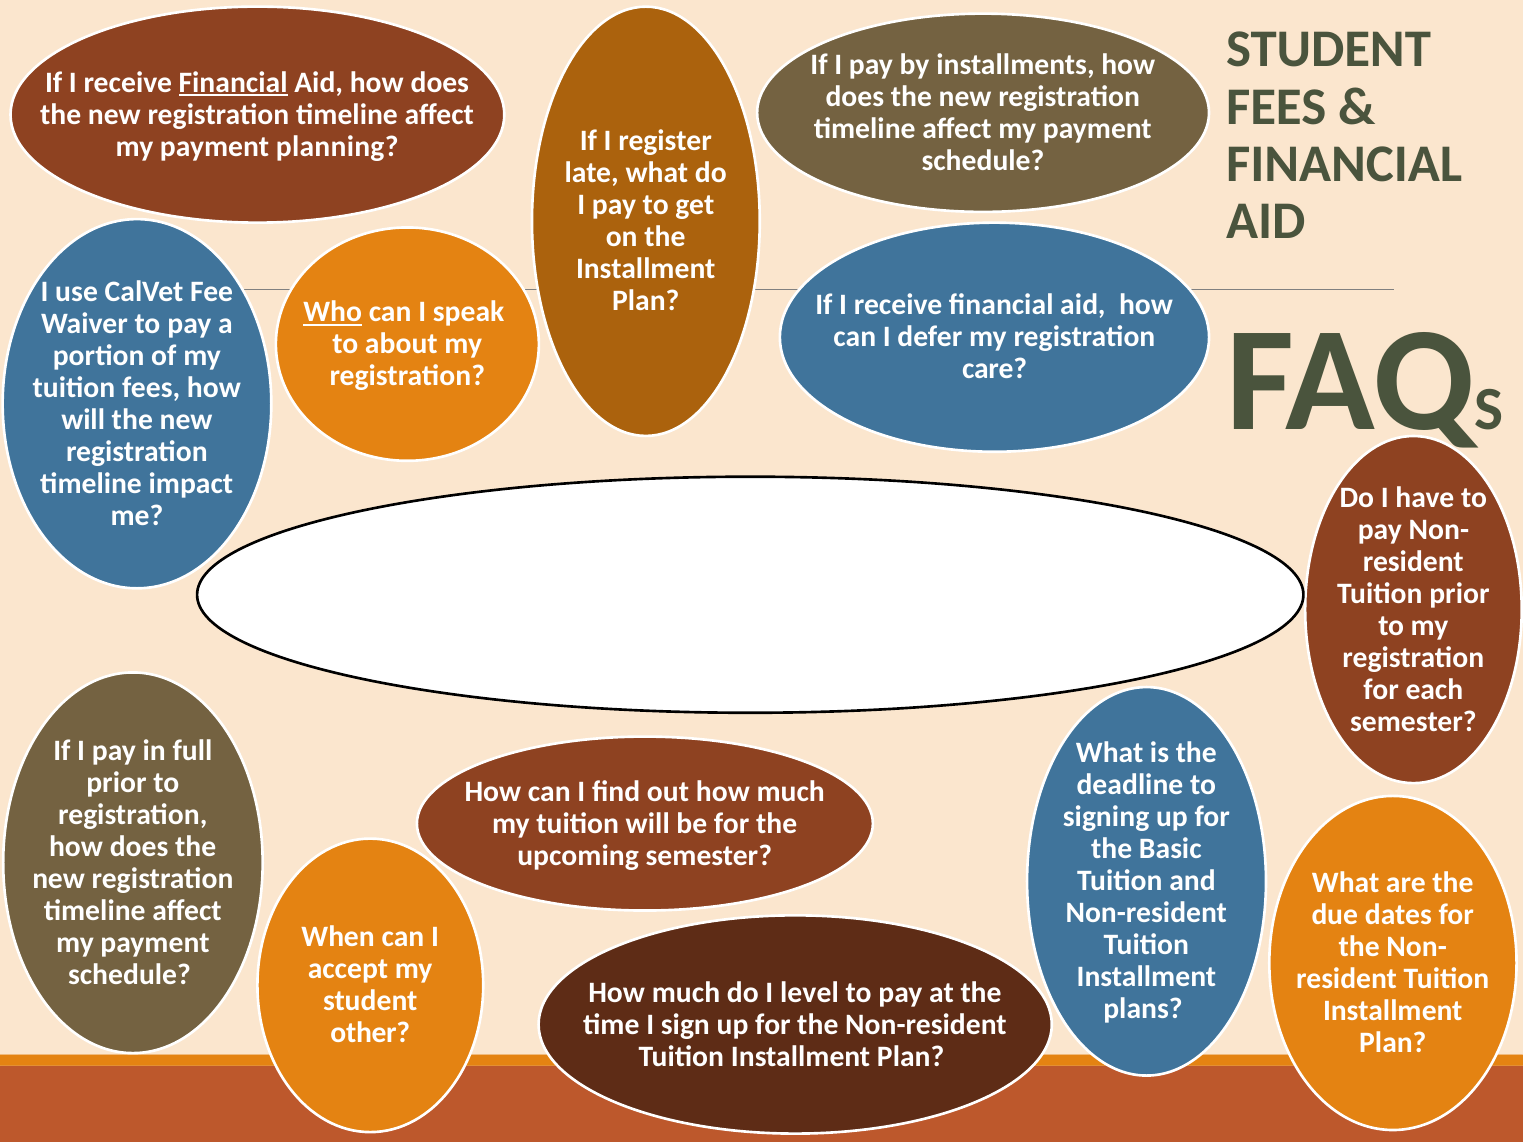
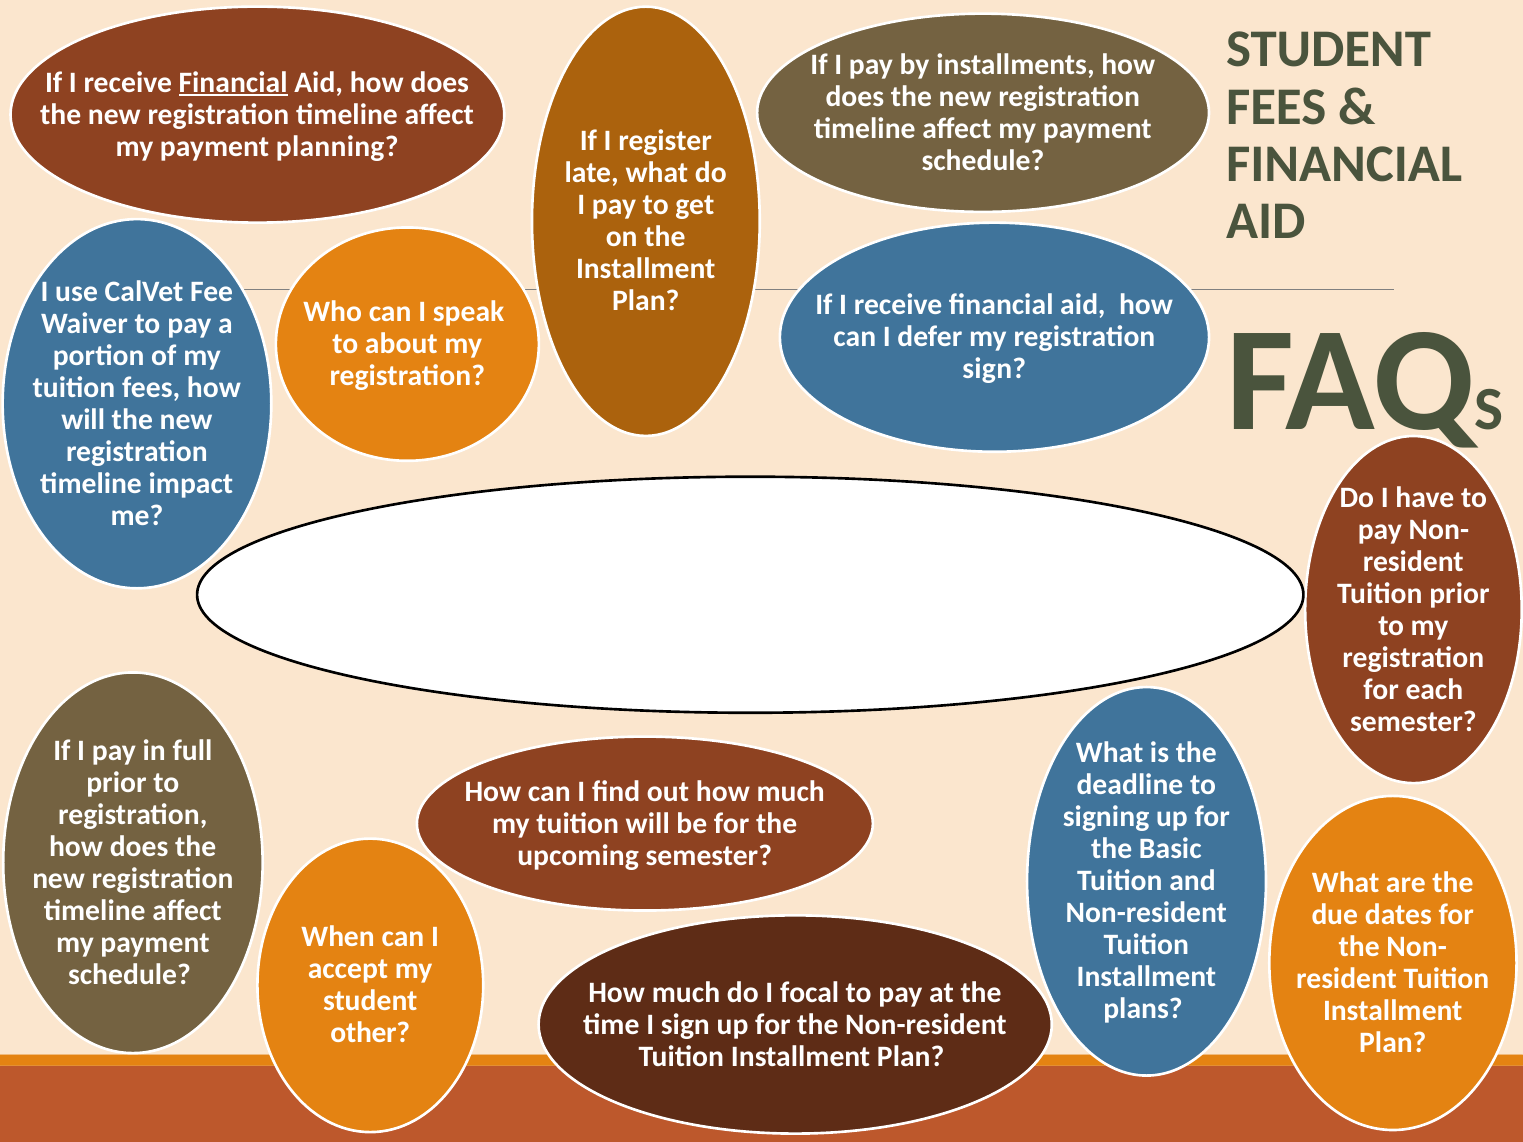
Who underline: present -> none
care at (995, 369): care -> sign
level: level -> focal
